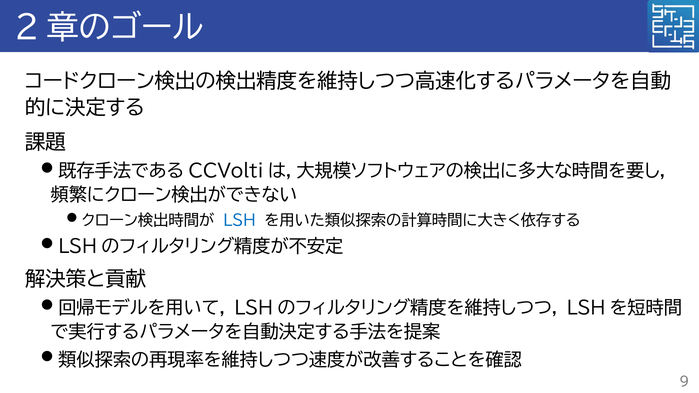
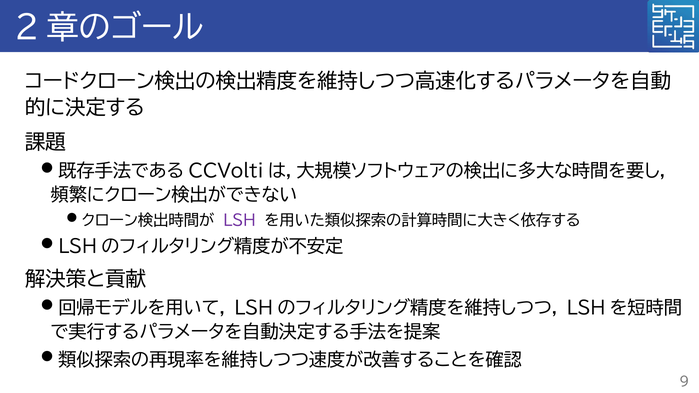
LSH colour: blue -> purple
